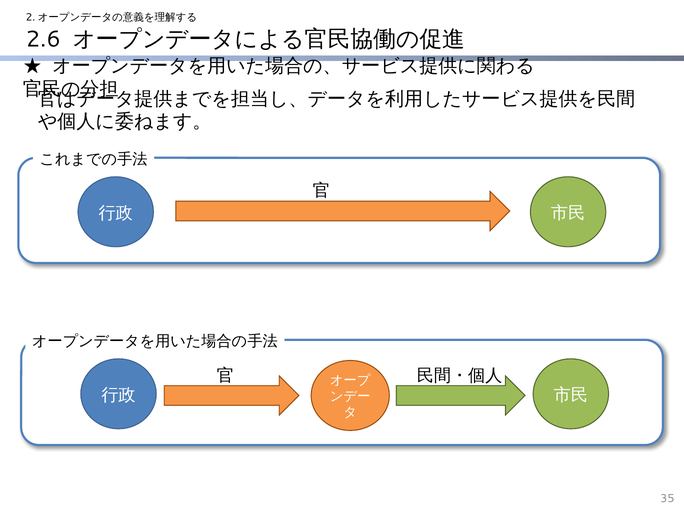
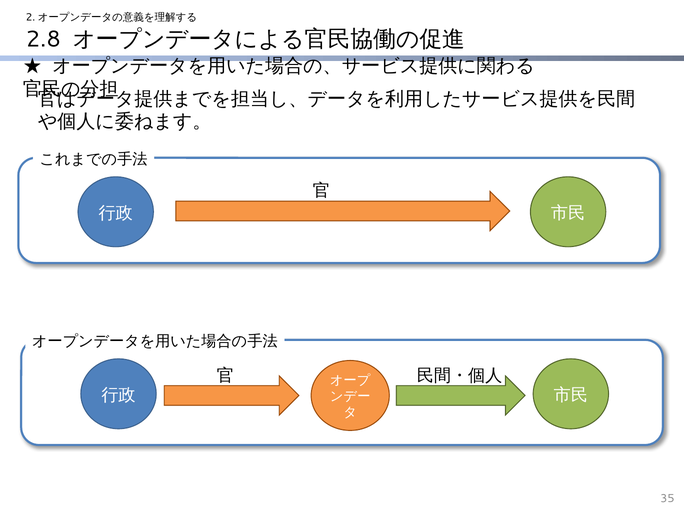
2.6: 2.6 -> 2.8
